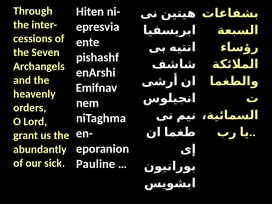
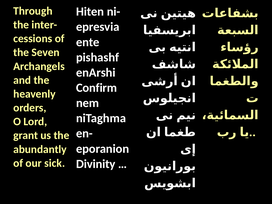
Emifnav: Emifnav -> Confirm
Pauline: Pauline -> Divinity
